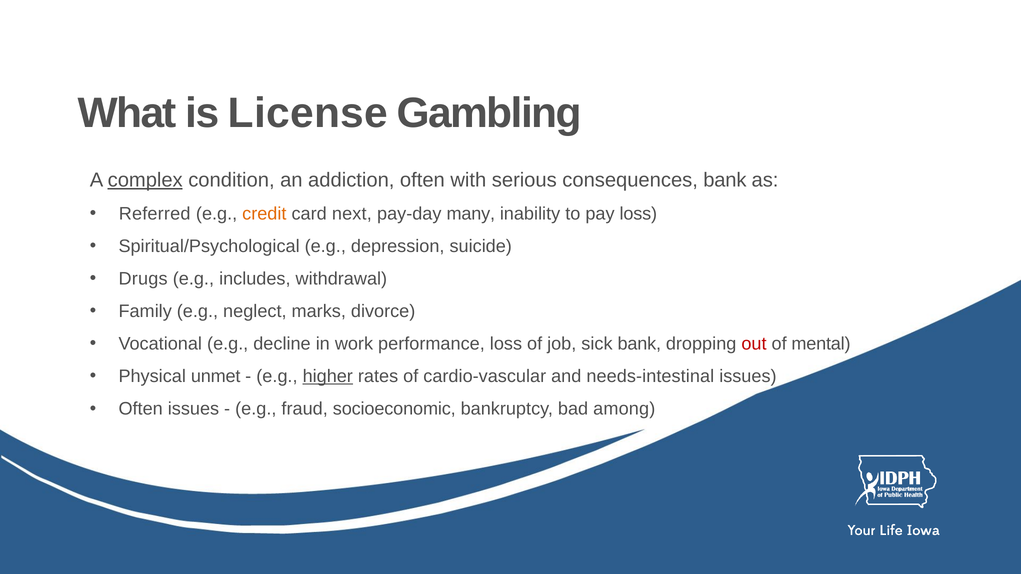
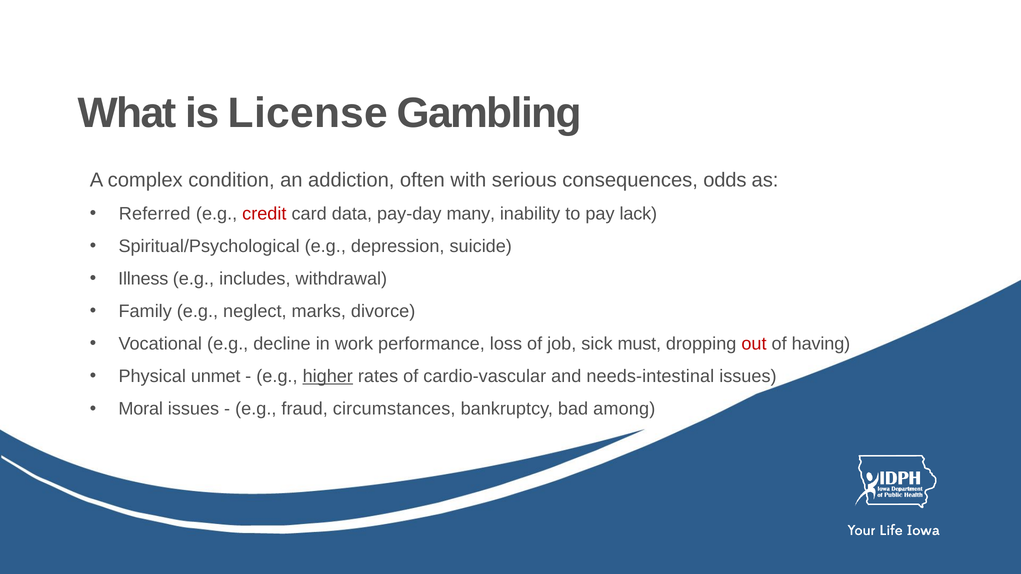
complex underline: present -> none
consequences bank: bank -> odds
credit colour: orange -> red
next: next -> data
pay loss: loss -> lack
Drugs: Drugs -> Illness
sick bank: bank -> must
mental: mental -> having
Often at (141, 409): Often -> Moral
socioeconomic: socioeconomic -> circumstances
